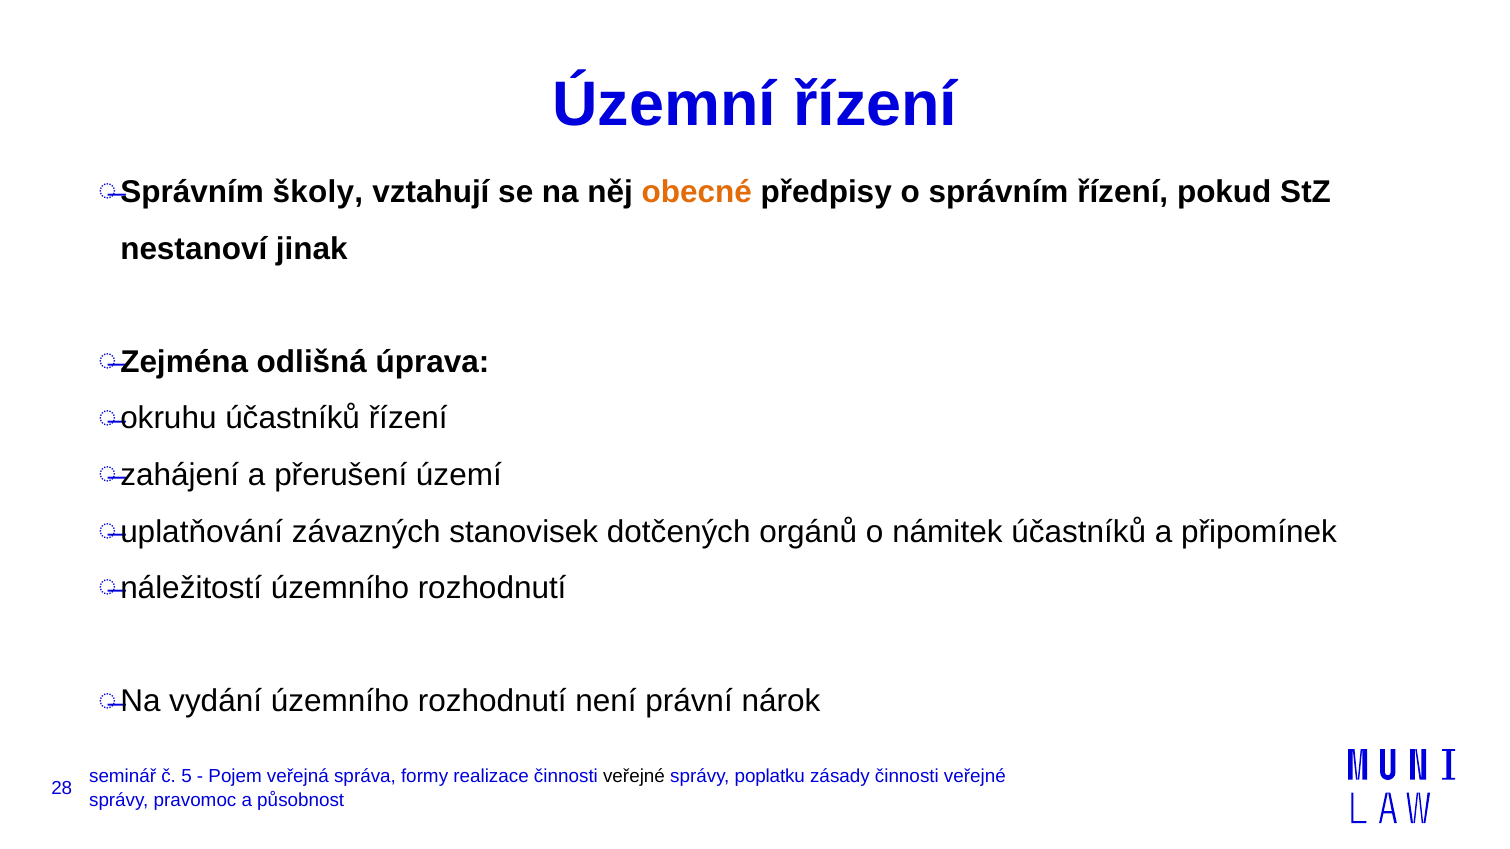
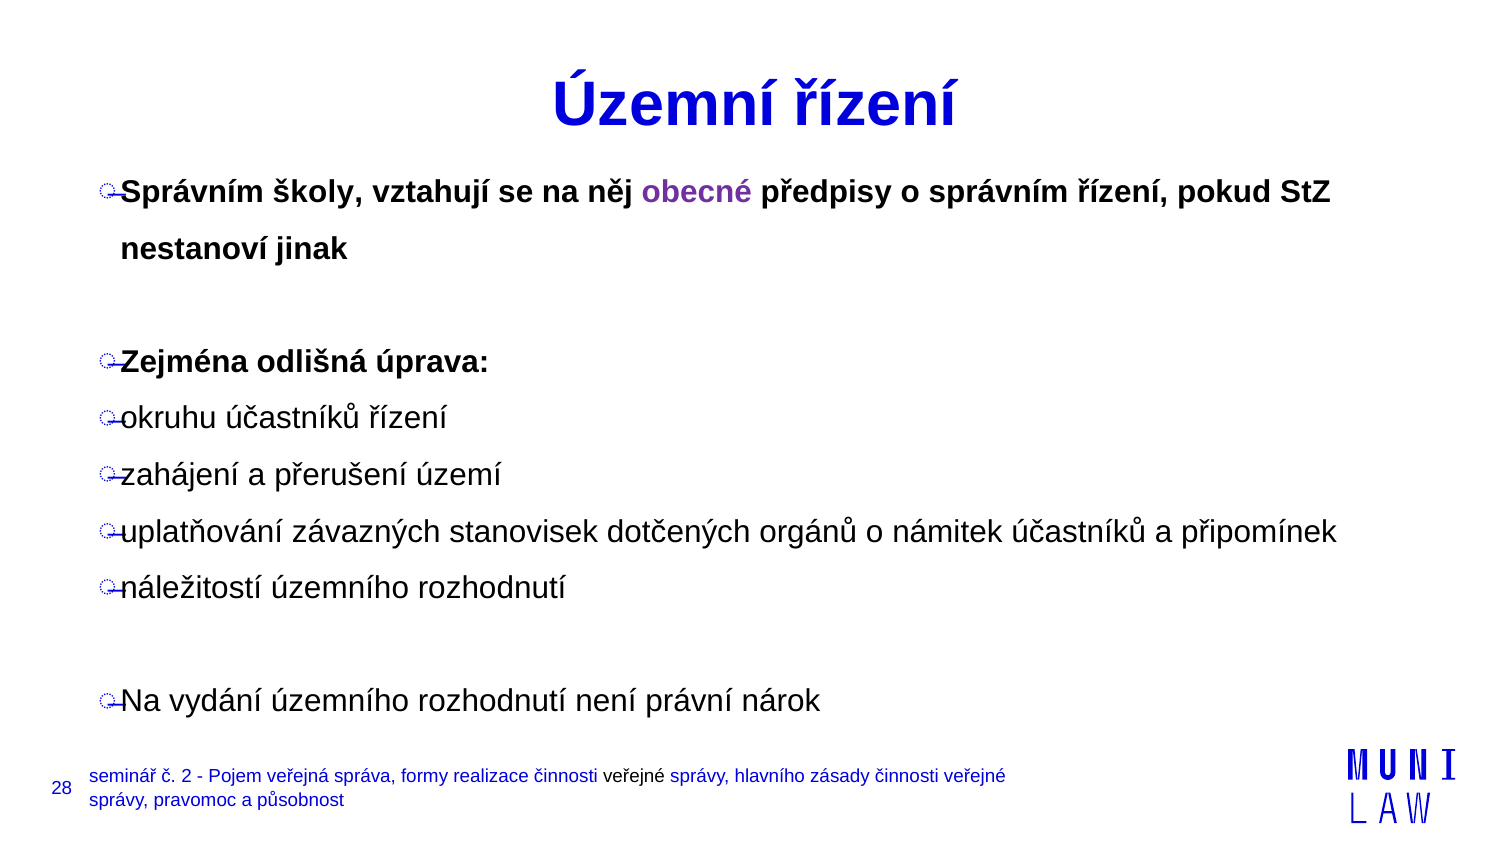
obecné colour: orange -> purple
5: 5 -> 2
poplatku: poplatku -> hlavního
